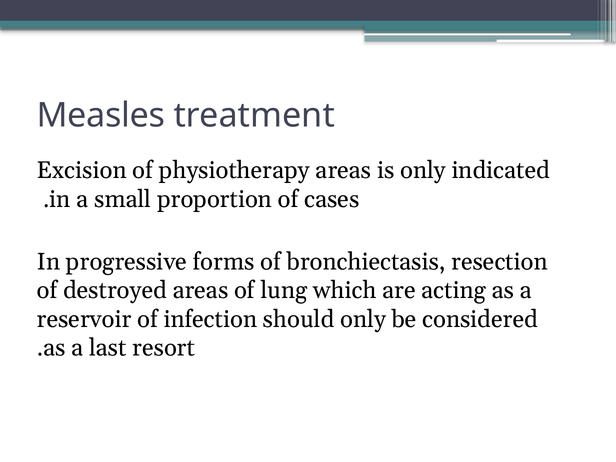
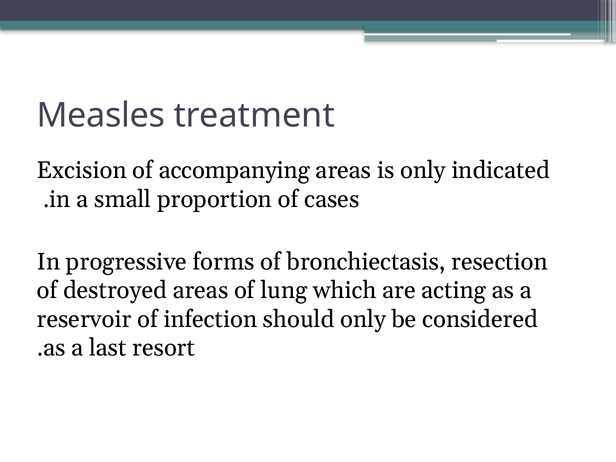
physiotherapy: physiotherapy -> accompanying
